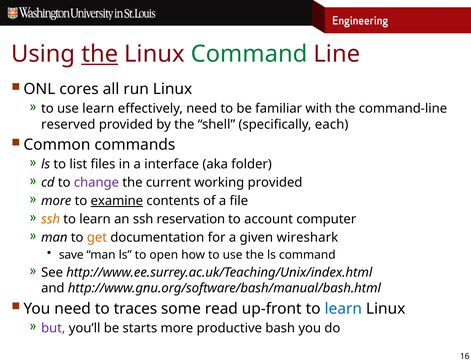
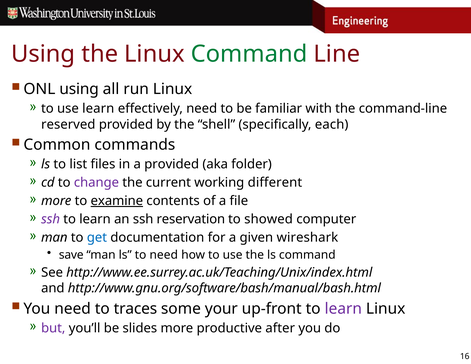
the at (100, 54) underline: present -> none
ONL cores: cores -> using
a interface: interface -> provided
working provided: provided -> different
ssh at (51, 219) colour: orange -> purple
account: account -> showed
get colour: orange -> blue
to open: open -> need
read: read -> your
learn at (343, 309) colour: blue -> purple
starts: starts -> slides
bash: bash -> after
